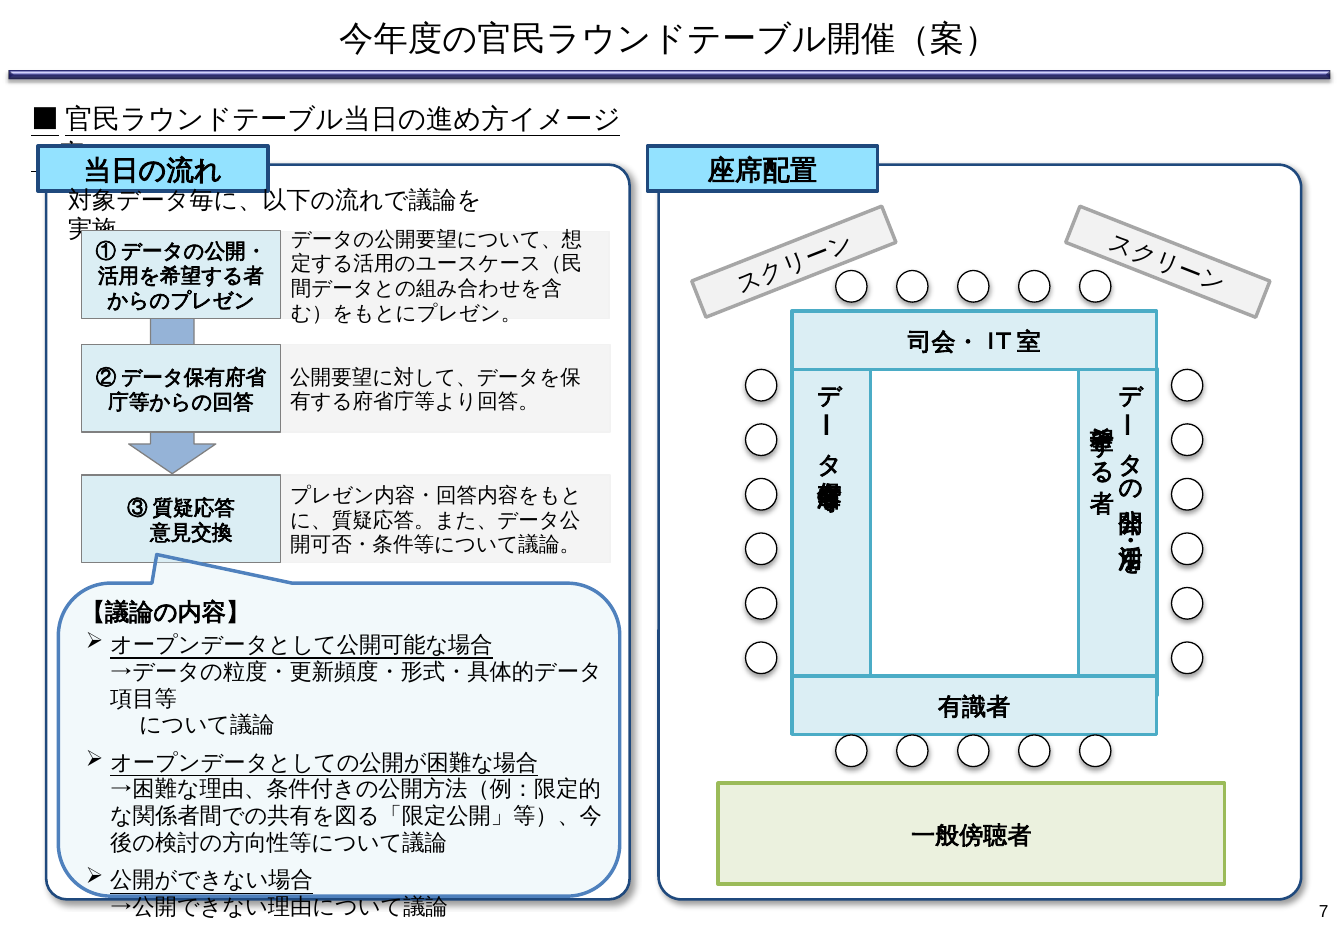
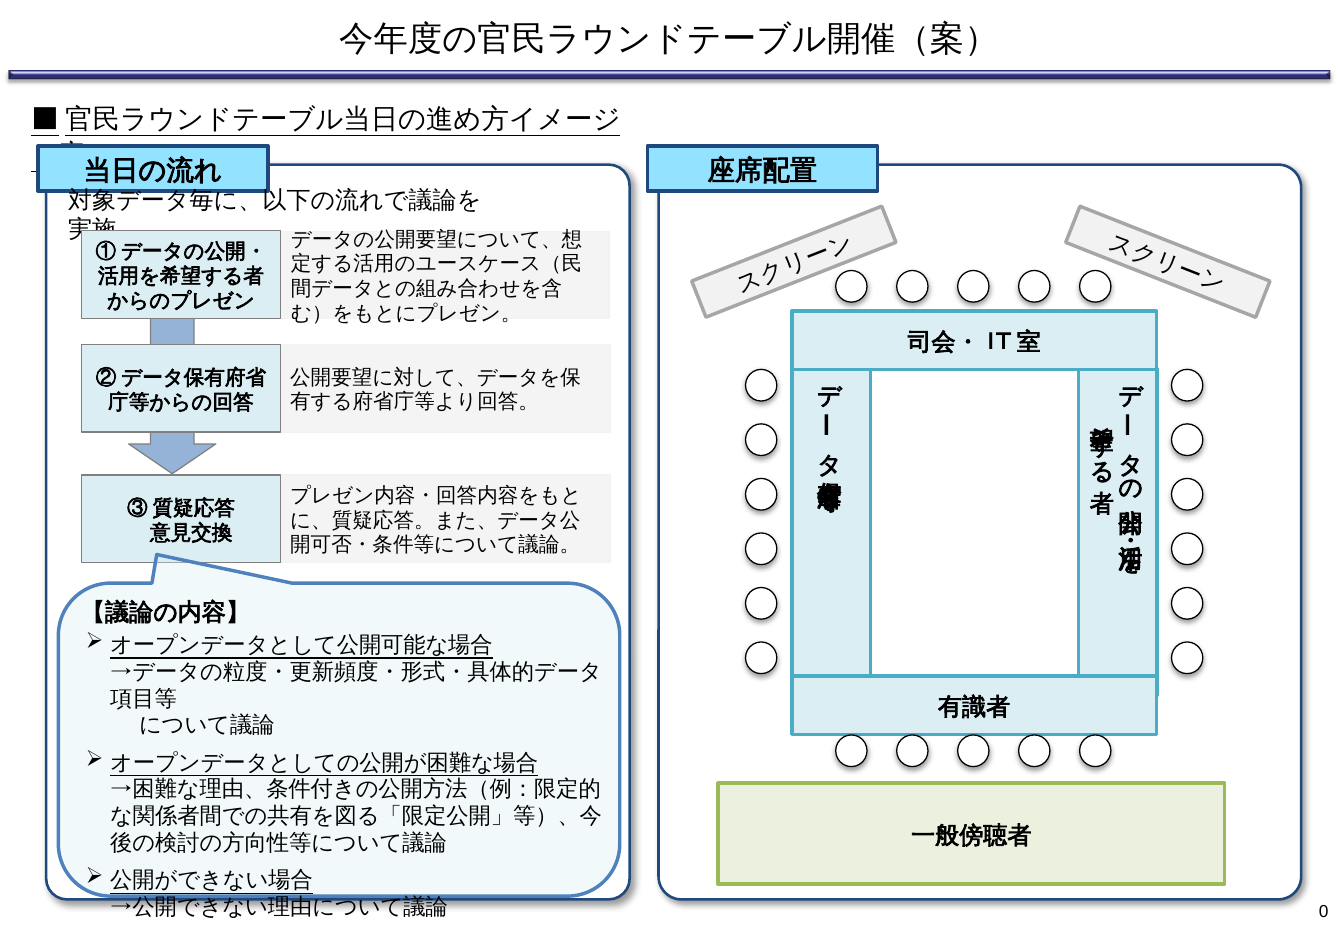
7: 7 -> 0
